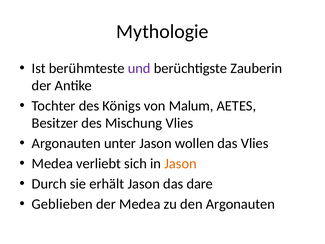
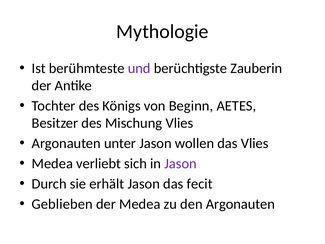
Malum: Malum -> Beginn
Jason at (181, 164) colour: orange -> purple
dare: dare -> fecit
